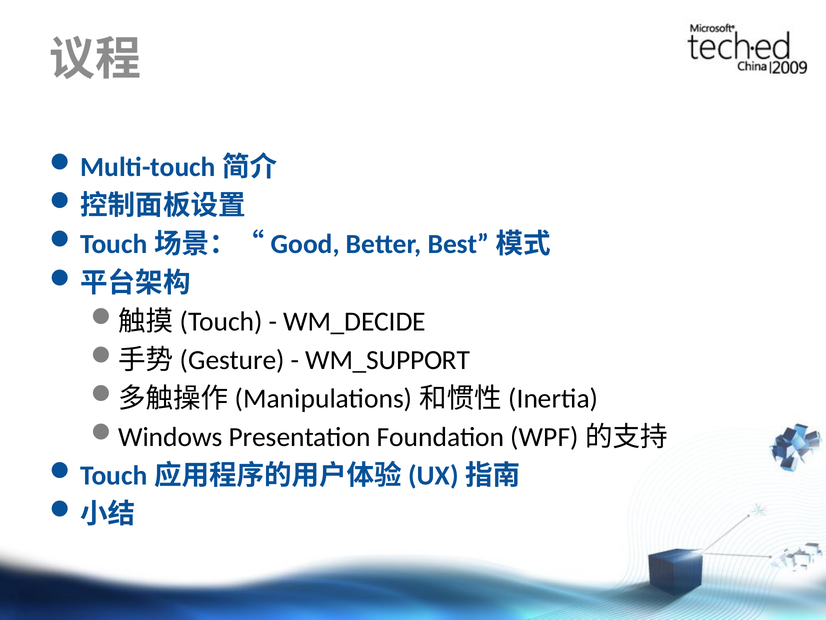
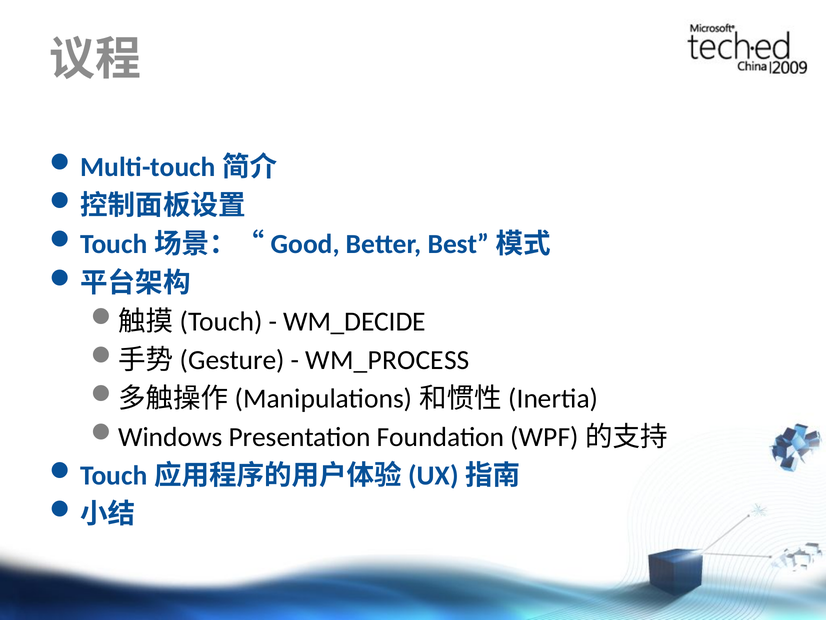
WM_SUPPORT: WM_SUPPORT -> WM_PROCESS
